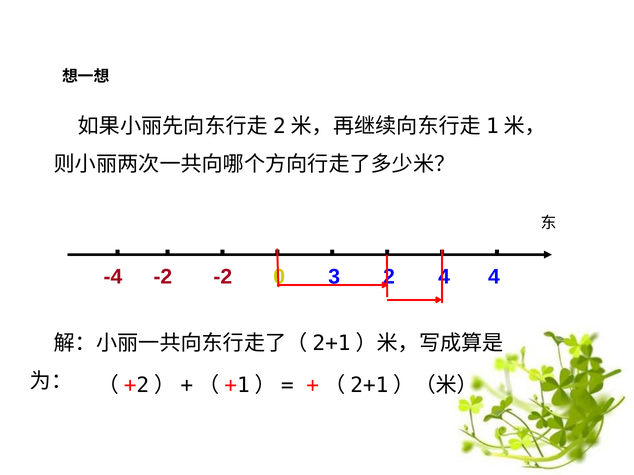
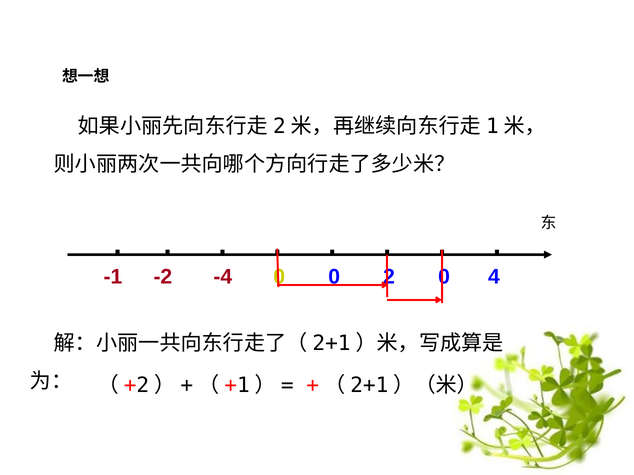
-4: -4 -> -1
-2 at (223, 277): -2 -> -4
0 3: 3 -> 0
4 at (444, 277): 4 -> 0
